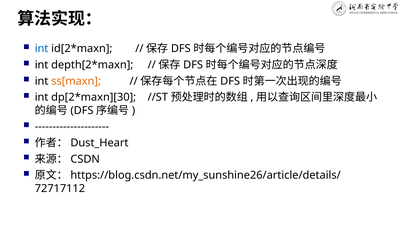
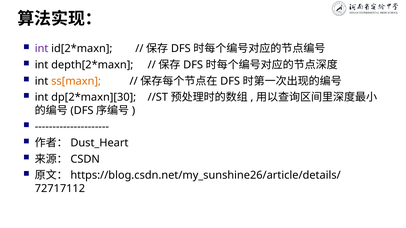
int at (42, 49) colour: blue -> purple
